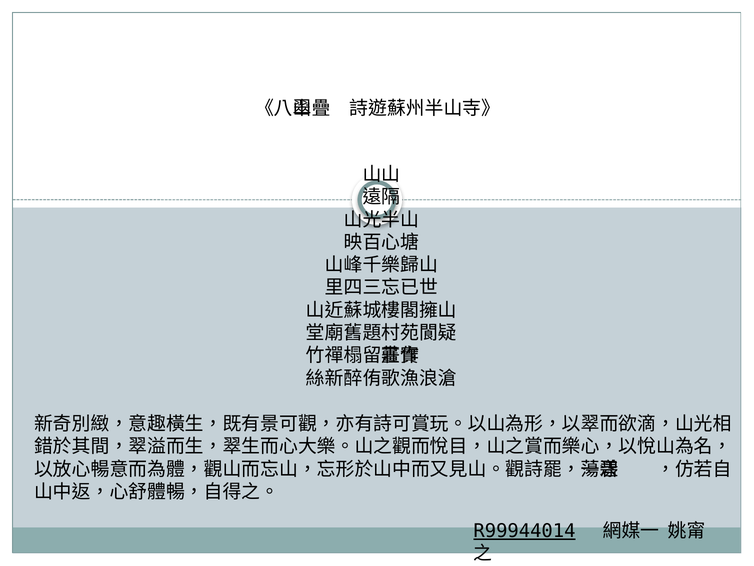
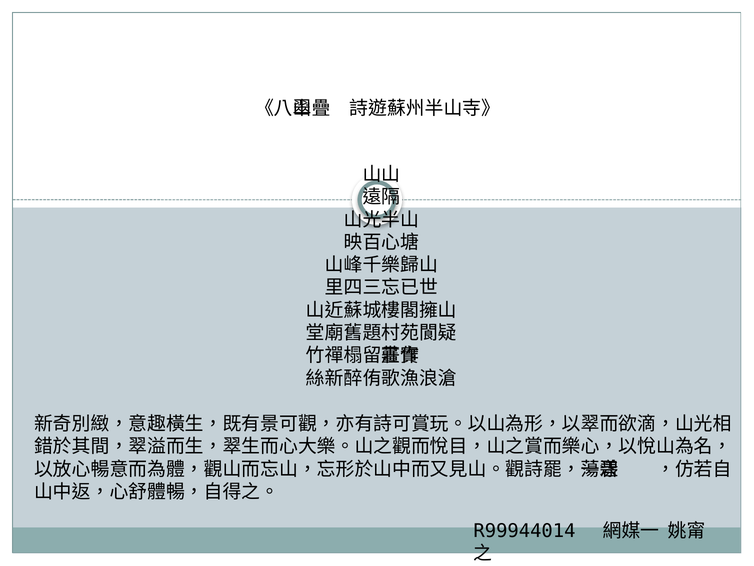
R99944014 underline: present -> none
